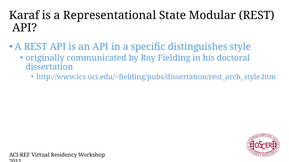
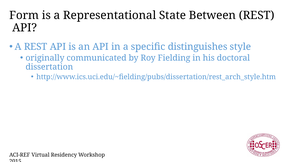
Karaf: Karaf -> Form
Modular: Modular -> Between
